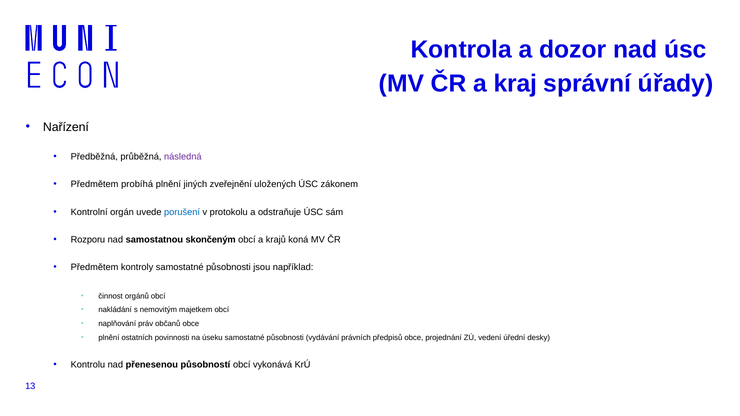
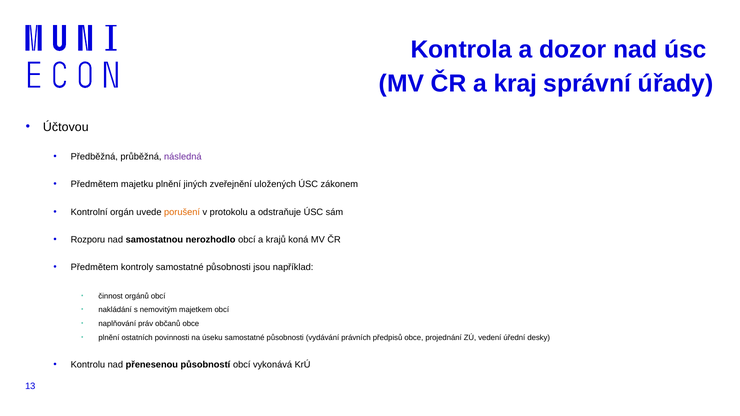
Nařízení: Nařízení -> Účtovou
probíhá: probíhá -> majetku
porušení colour: blue -> orange
skončeným: skončeným -> nerozhodlo
